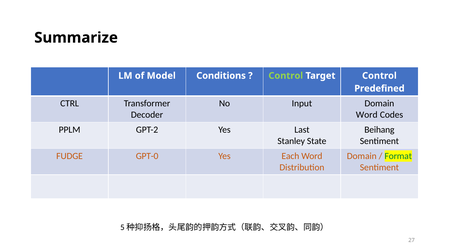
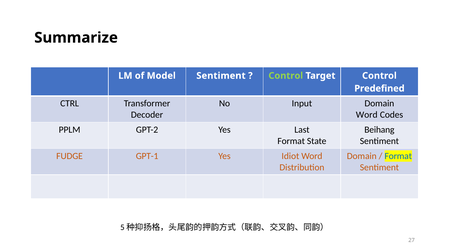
Model Conditions: Conditions -> Sentiment
Stanley at (291, 141): Stanley -> Format
GPT-0: GPT-0 -> GPT-1
Each: Each -> Idiot
Format at (398, 156) colour: green -> blue
